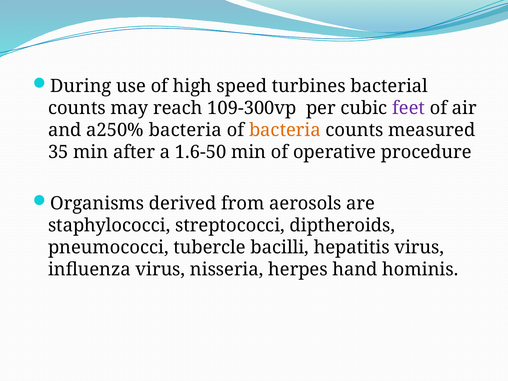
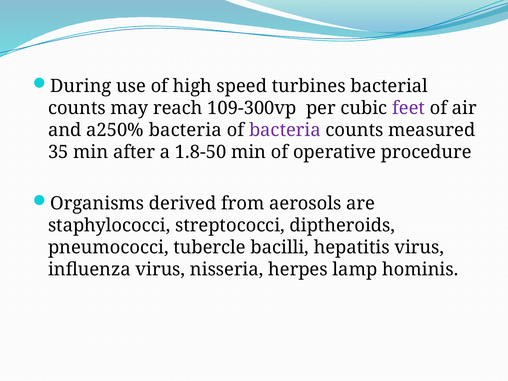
bacteria at (285, 130) colour: orange -> purple
1.6-50: 1.6-50 -> 1.8-50
hand: hand -> lamp
